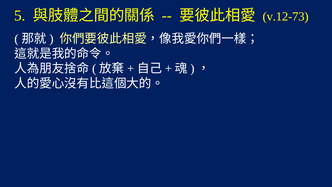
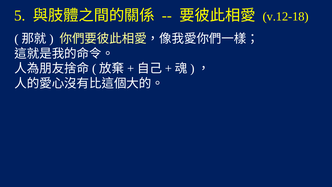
v.12-73: v.12-73 -> v.12-18
